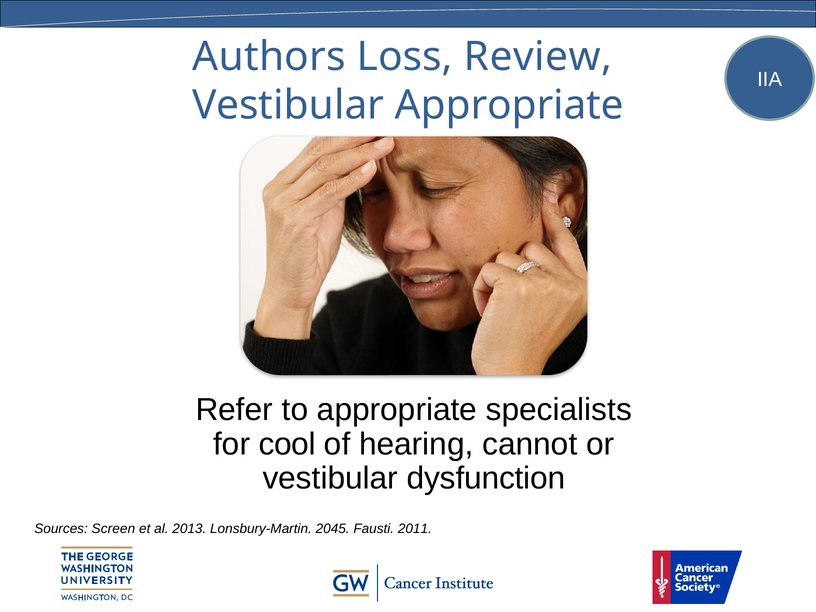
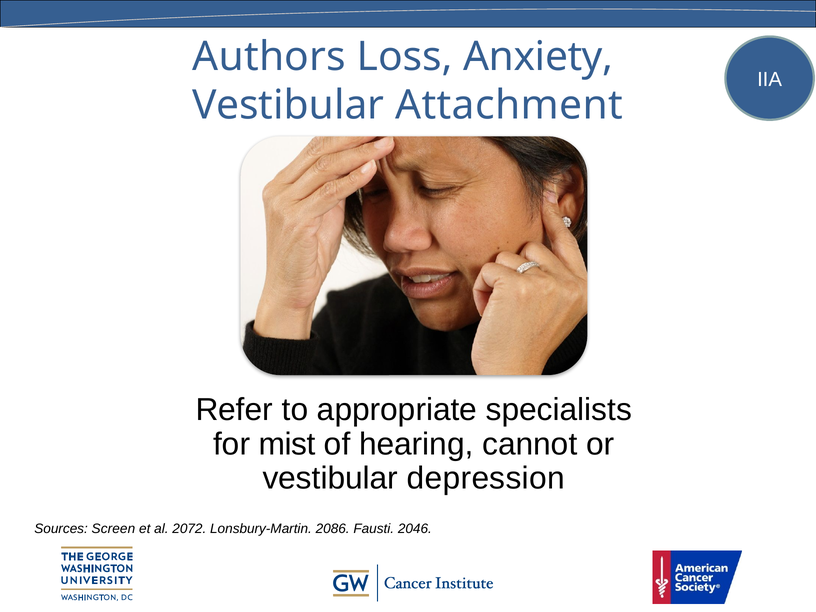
Review: Review -> Anxiety
Vestibular Appropriate: Appropriate -> Attachment
cool: cool -> mist
dysfunction: dysfunction -> depression
2013: 2013 -> 2072
2045: 2045 -> 2086
2011: 2011 -> 2046
